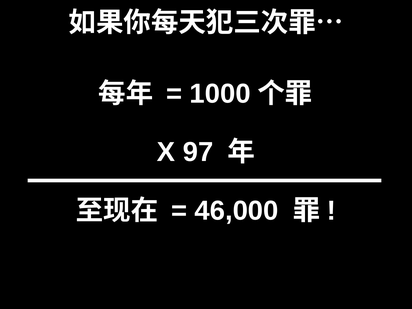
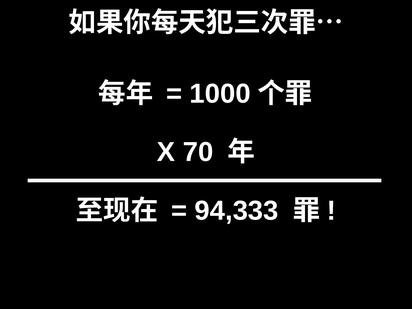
97: 97 -> 70
46,000: 46,000 -> 94,333
